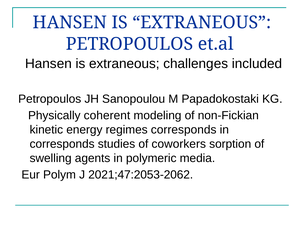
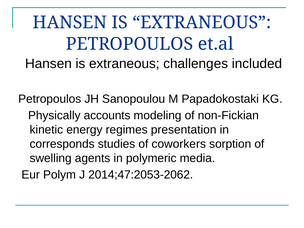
coherent: coherent -> accounts
regimes corresponds: corresponds -> presentation
2021;47:2053-2062: 2021;47:2053-2062 -> 2014;47:2053-2062
